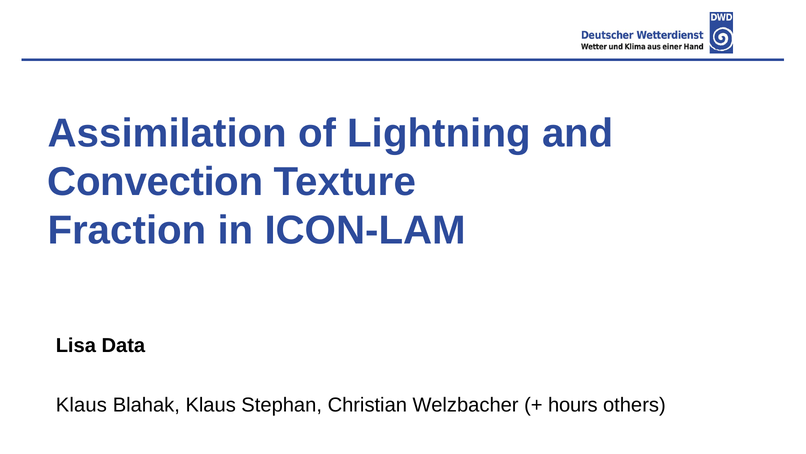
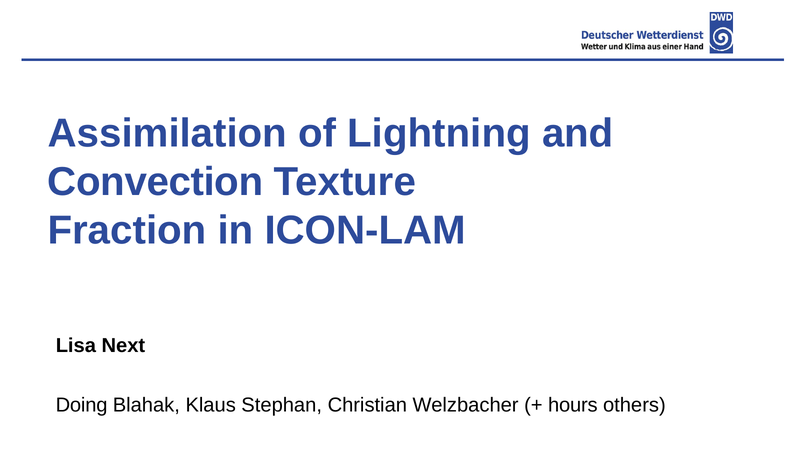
Data: Data -> Next
Klaus at (81, 405): Klaus -> Doing
